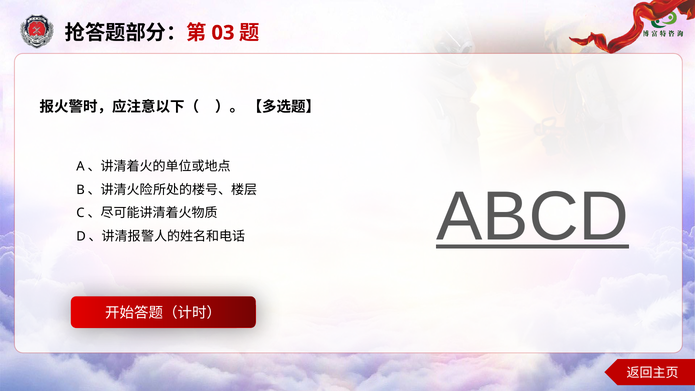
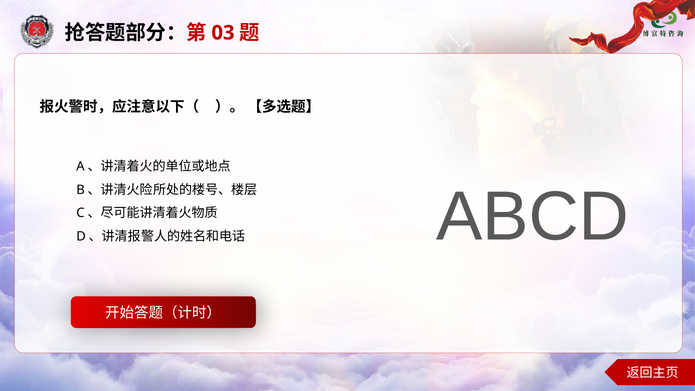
ABCD underline: present -> none
